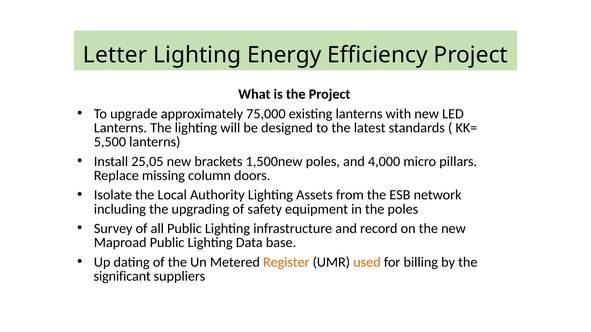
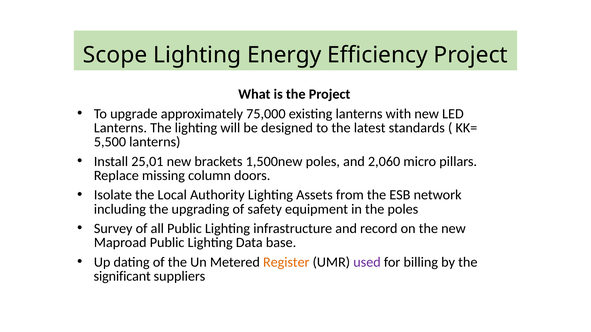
Letter: Letter -> Scope
25,05: 25,05 -> 25,01
4,000: 4,000 -> 2,060
used colour: orange -> purple
